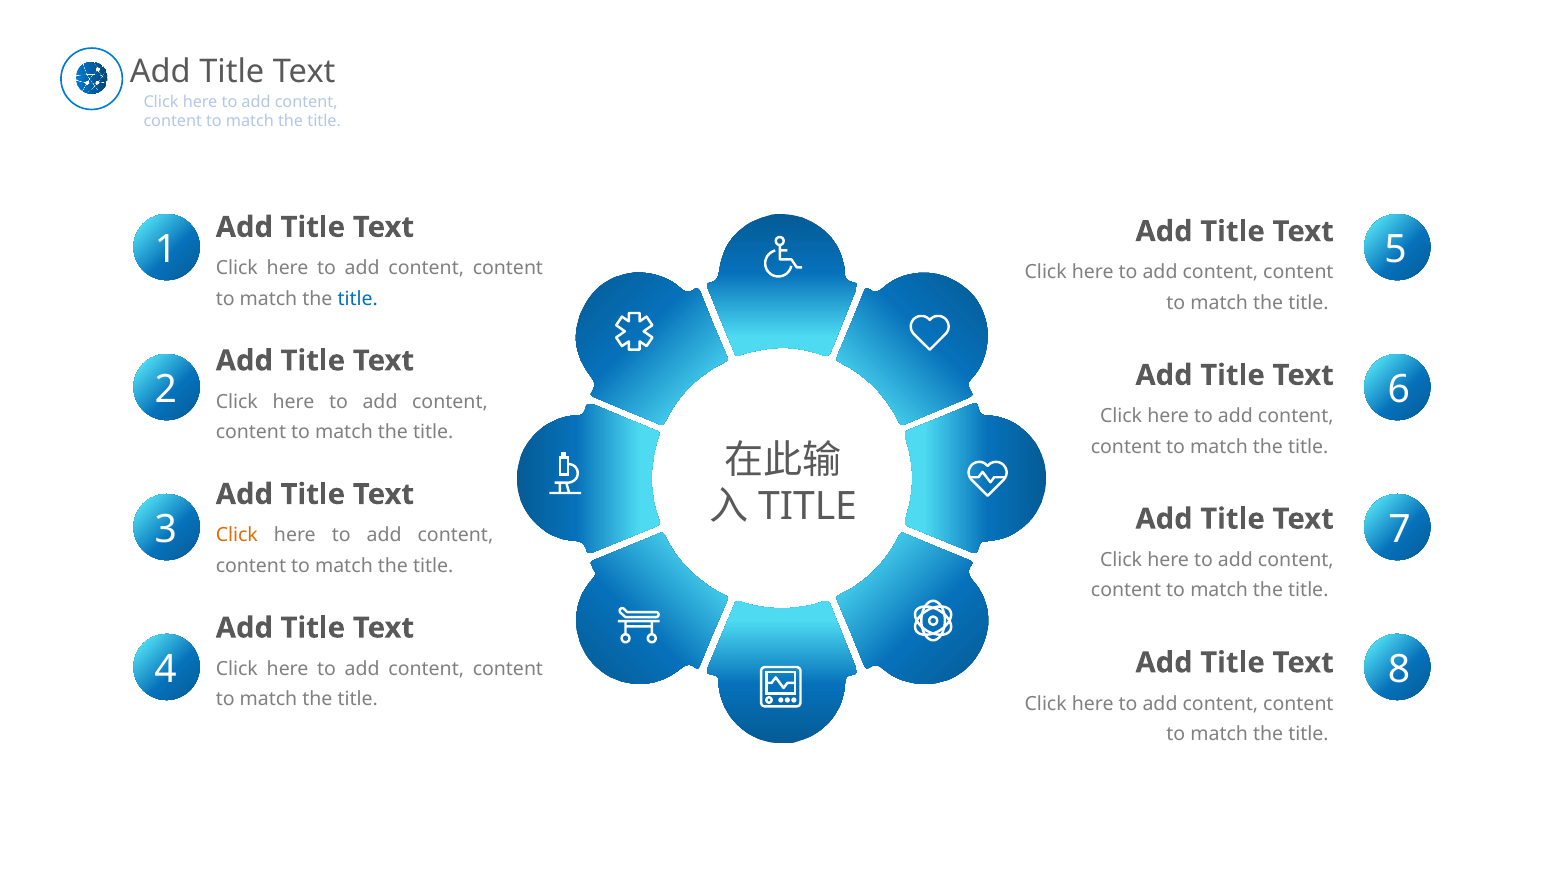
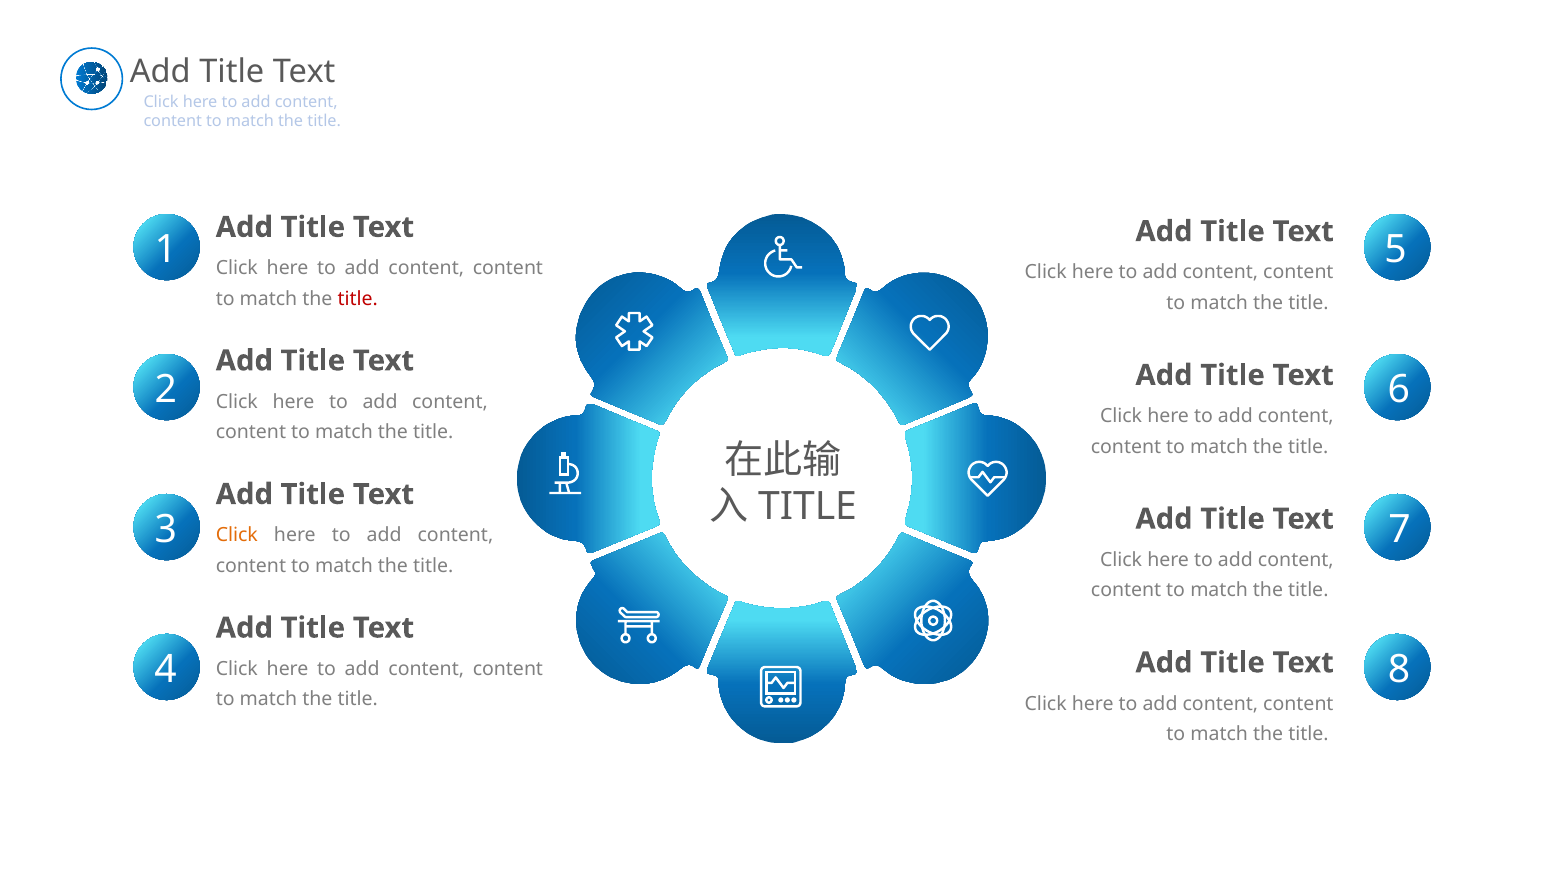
title at (358, 299) colour: blue -> red
